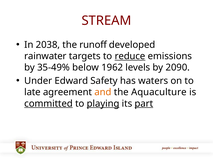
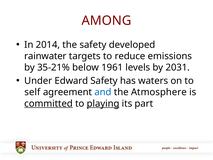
STREAM: STREAM -> AMONG
2038: 2038 -> 2014
the runoff: runoff -> safety
reduce underline: present -> none
35-49%: 35-49% -> 35-21%
1962: 1962 -> 1961
2090: 2090 -> 2031
late: late -> self
and colour: orange -> blue
Aquaculture: Aquaculture -> Atmosphere
part underline: present -> none
